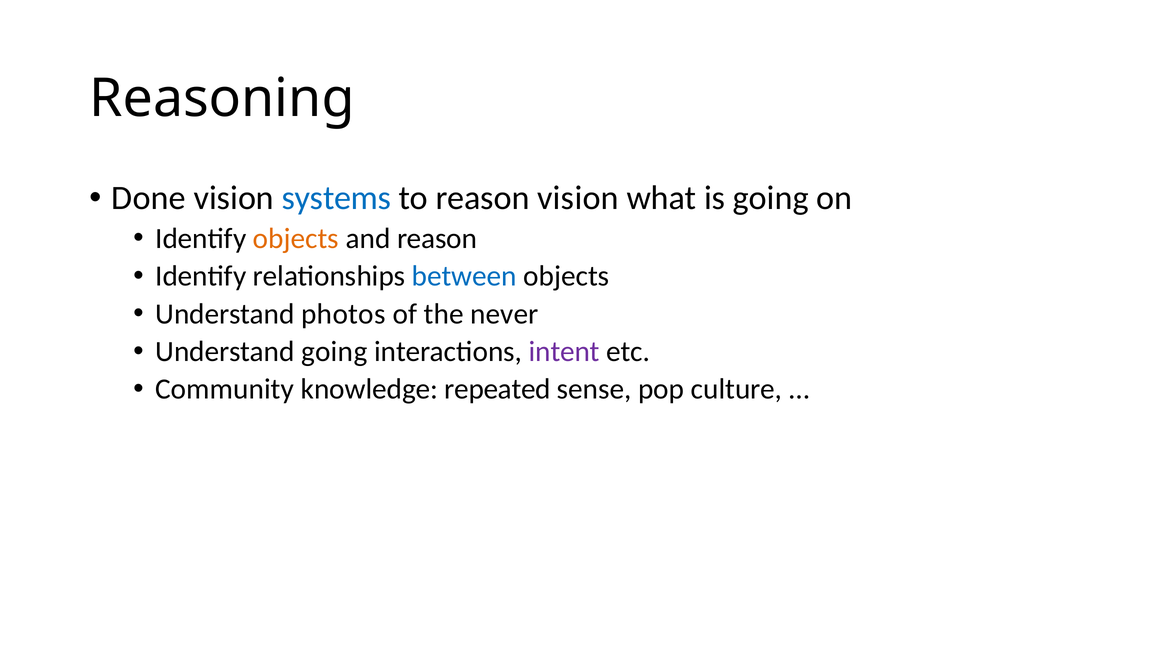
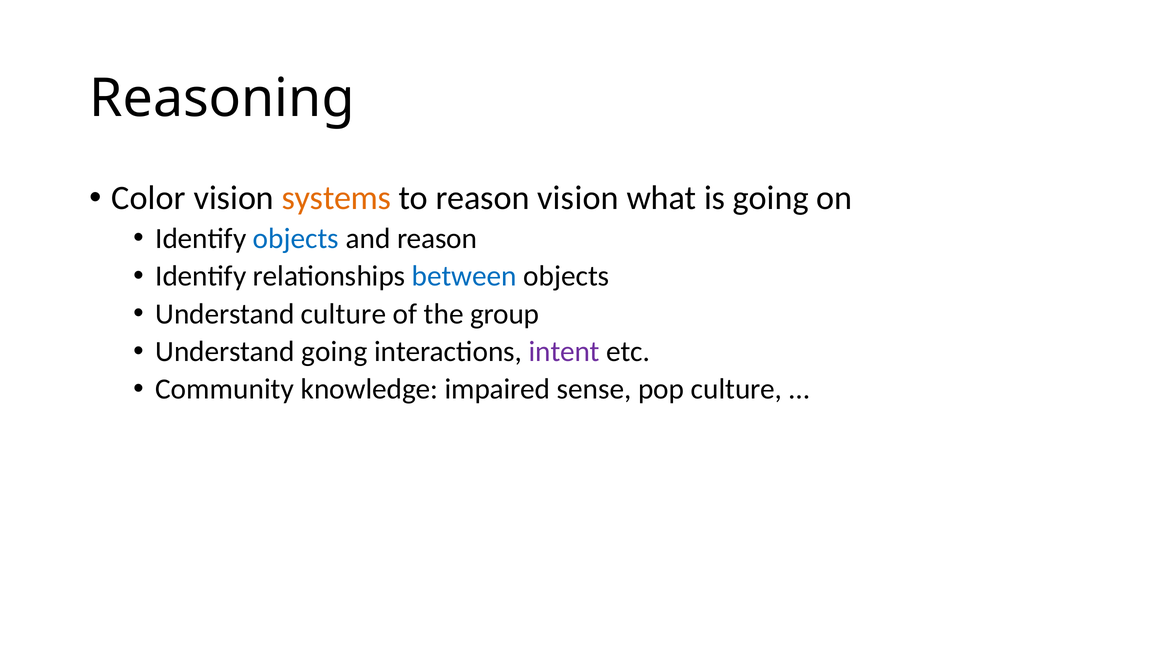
Done: Done -> Color
systems colour: blue -> orange
objects at (296, 239) colour: orange -> blue
Understand photos: photos -> culture
never: never -> group
repeated: repeated -> impaired
